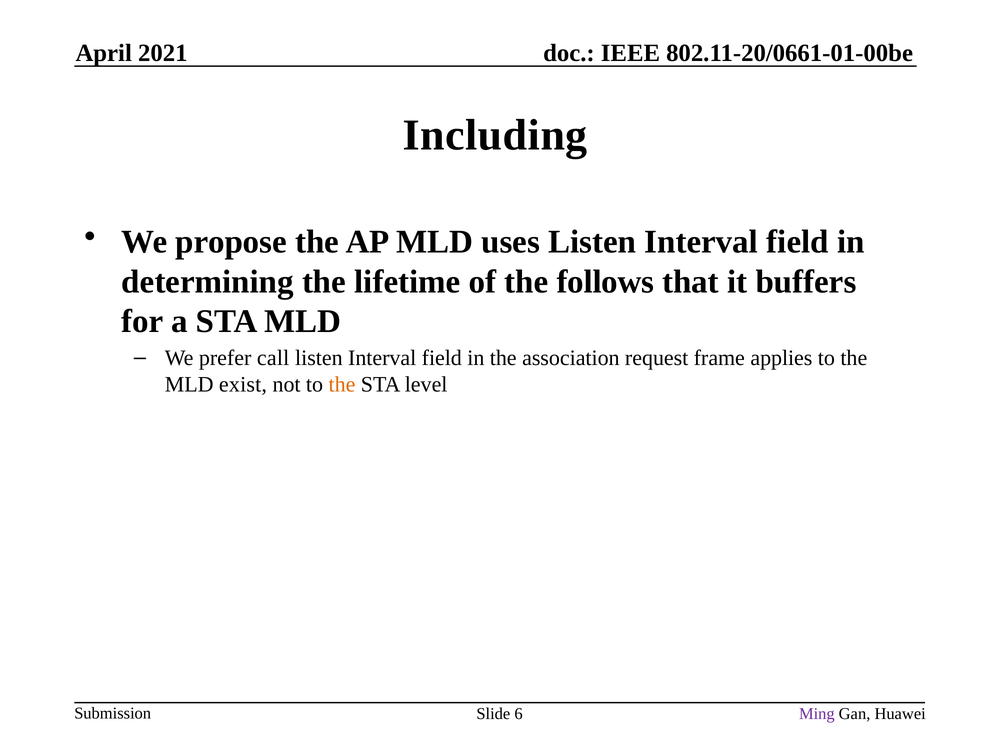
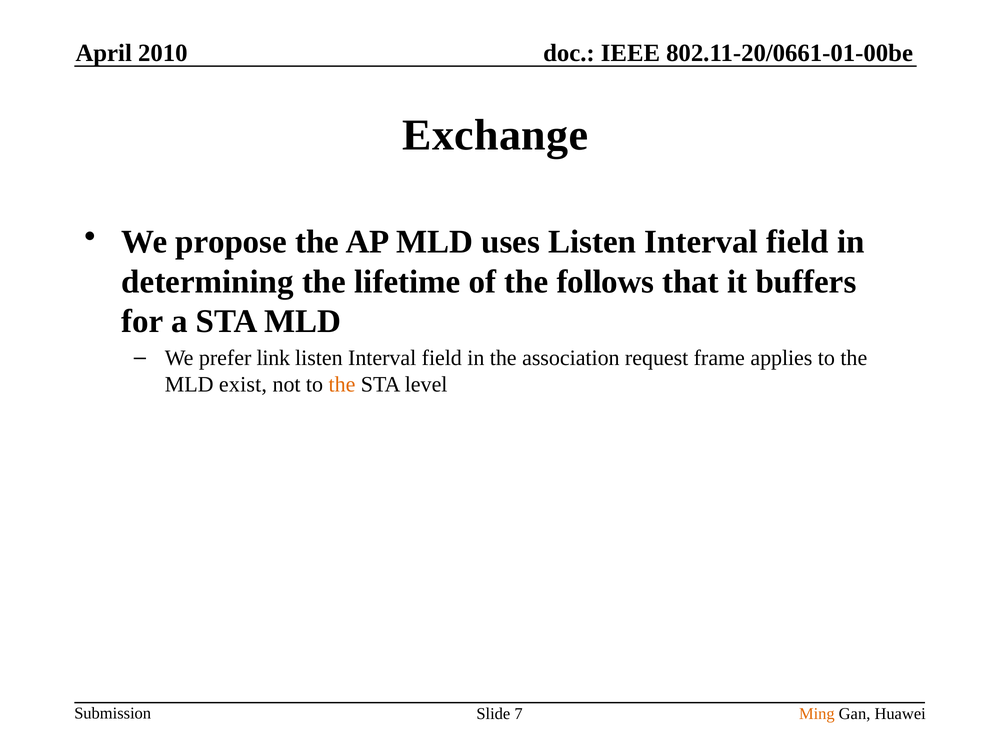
2021: 2021 -> 2010
Including: Including -> Exchange
call: call -> link
Ming colour: purple -> orange
6: 6 -> 7
